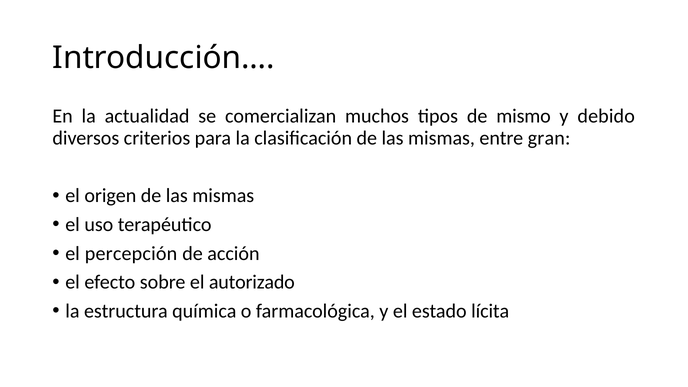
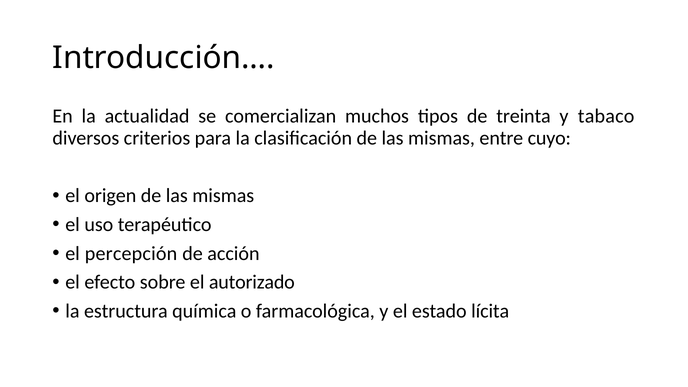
mismo: mismo -> treinta
debido: debido -> tabaco
gran: gran -> cuyo
